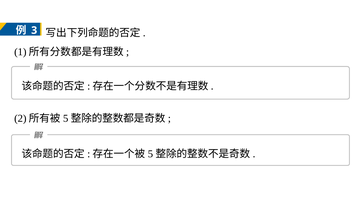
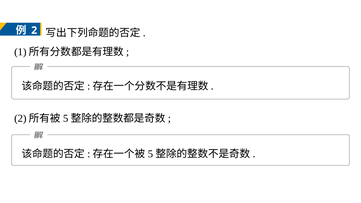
3 at (34, 30): 3 -> 2
